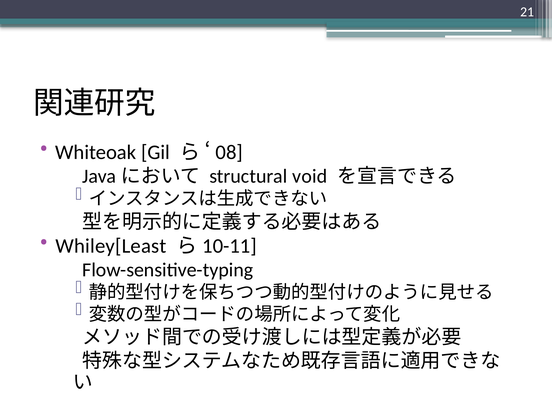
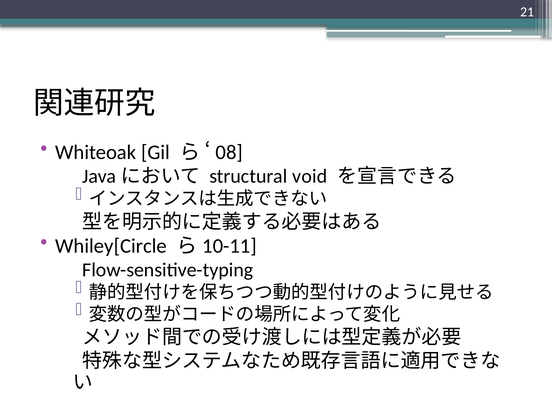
Whiley[Least: Whiley[Least -> Whiley[Circle
